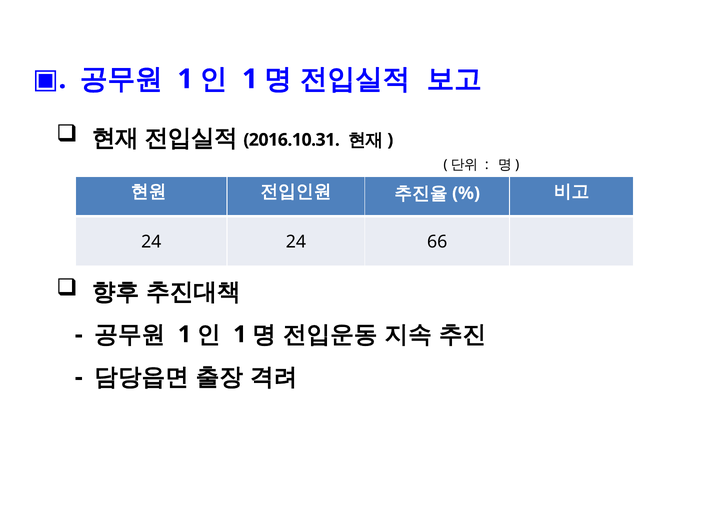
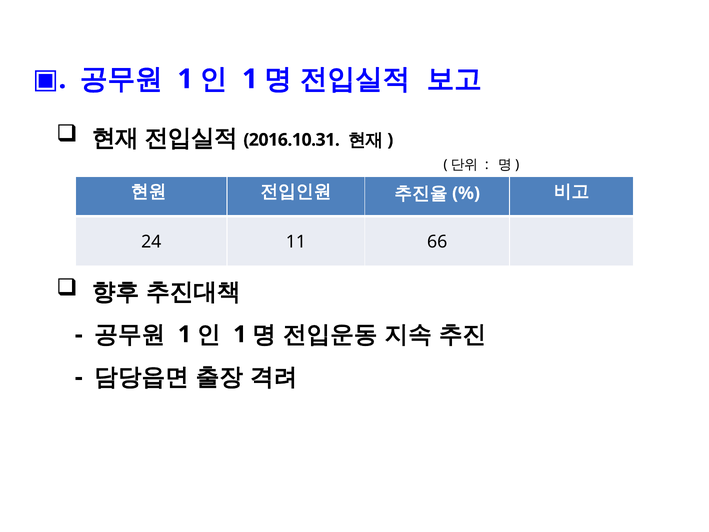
24 24: 24 -> 11
